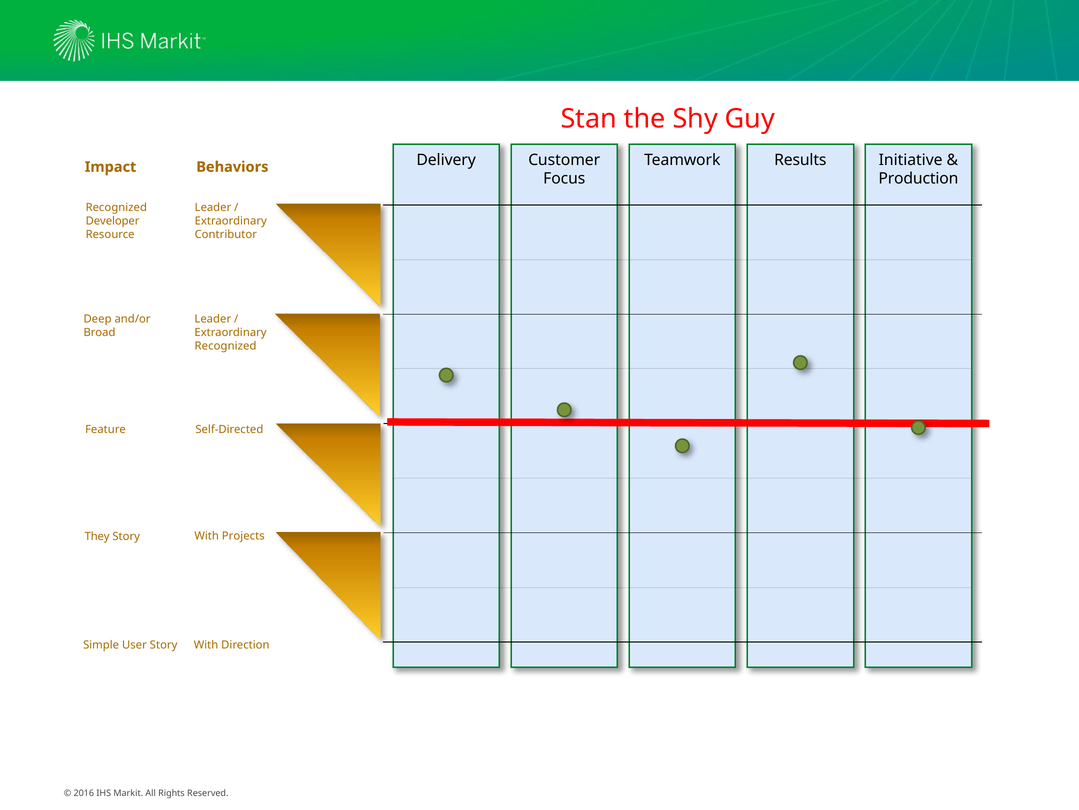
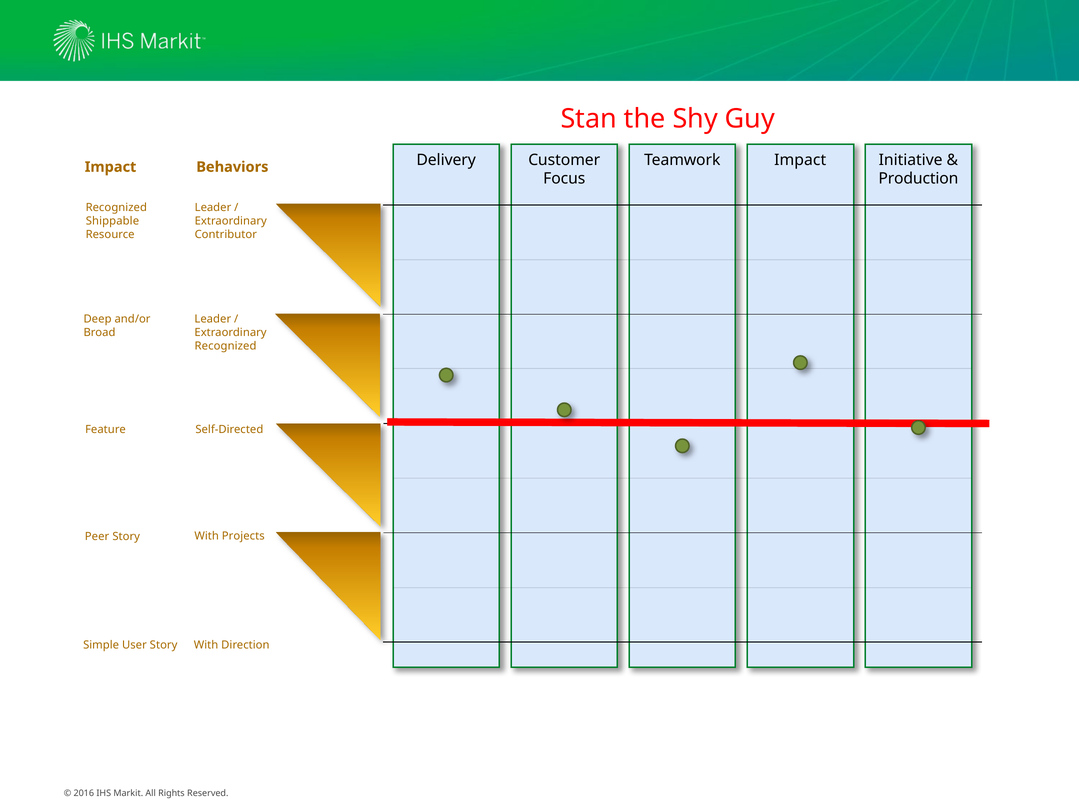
Teamwork Results: Results -> Impact
Developer: Developer -> Shippable
They: They -> Peer
